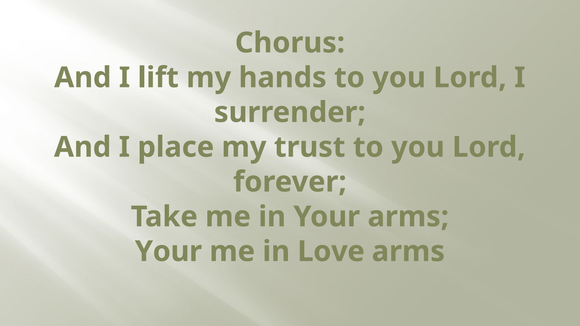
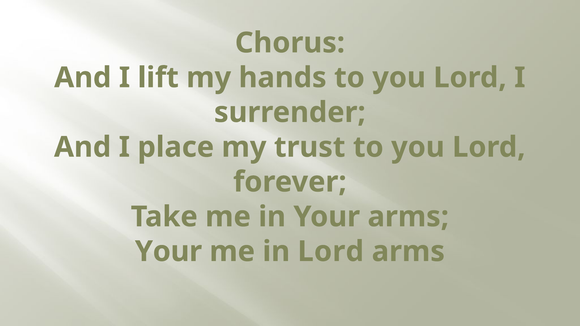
in Love: Love -> Lord
